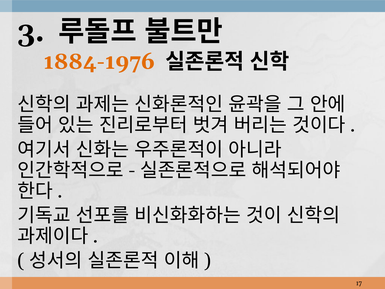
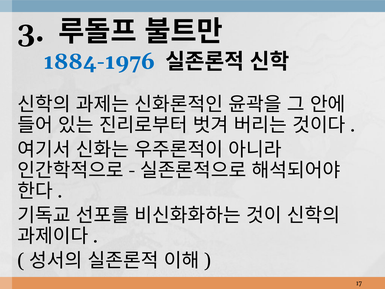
1884-1976 colour: orange -> blue
